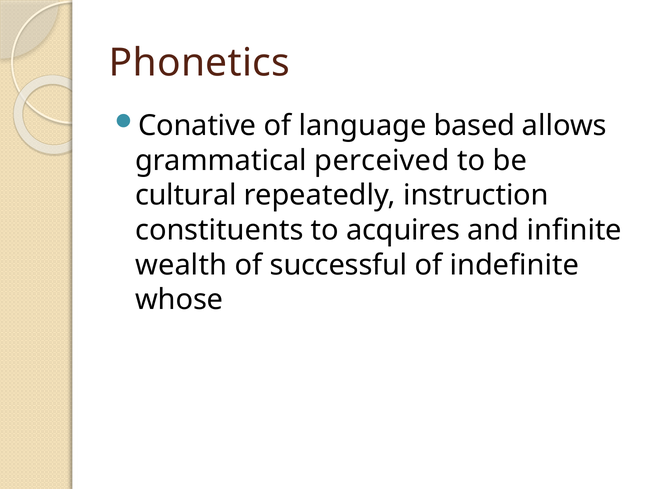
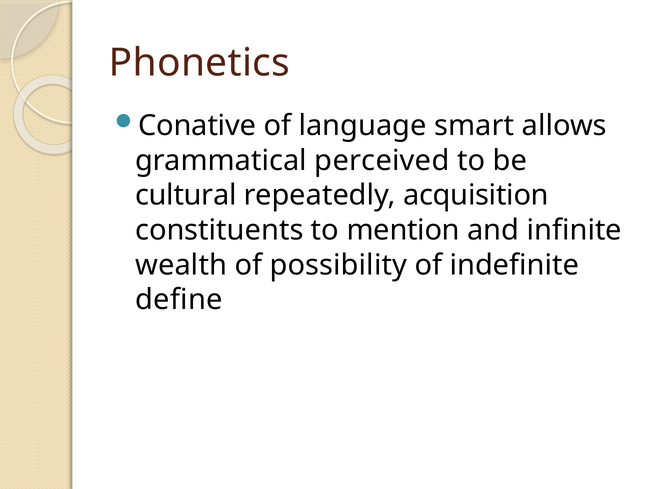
based: based -> smart
instruction: instruction -> acquisition
acquires: acquires -> mention
successful: successful -> possibility
whose: whose -> define
